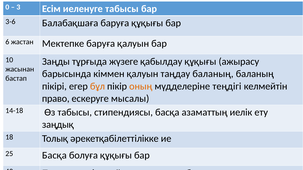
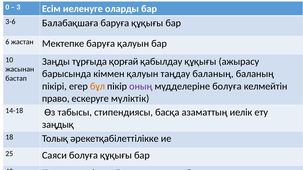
иеленуге табысы: табысы -> оларды
жүзеге: жүзеге -> қорғай
оның colour: orange -> purple
мүдделеріне теңдігі: теңдігі -> болуға
мысалы: мысалы -> мүліктік
25 Басқа: Басқа -> Саяси
